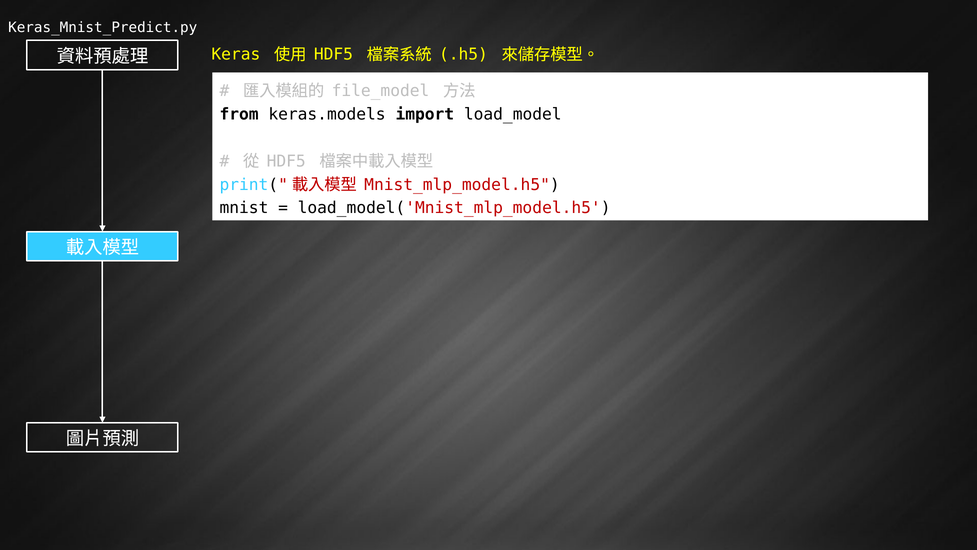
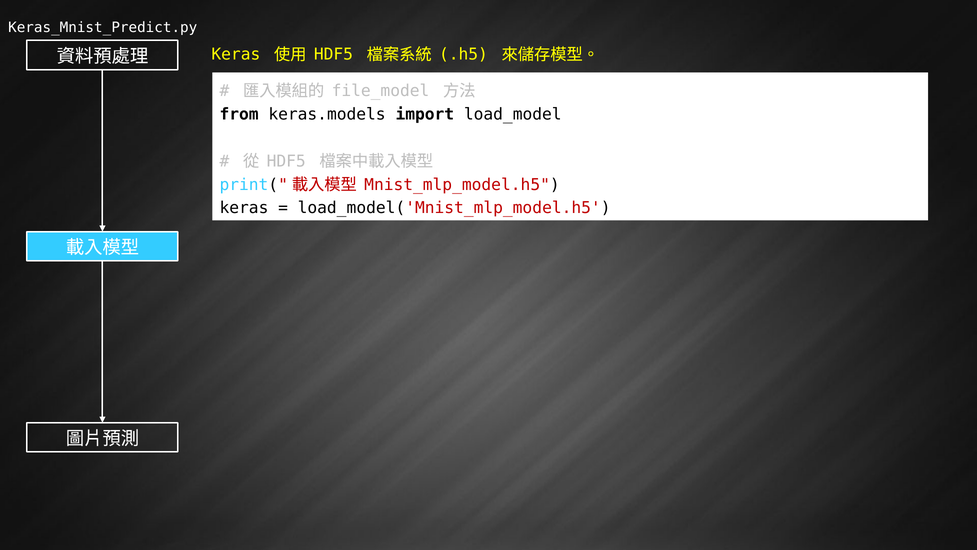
mnist at (244, 208): mnist -> keras
